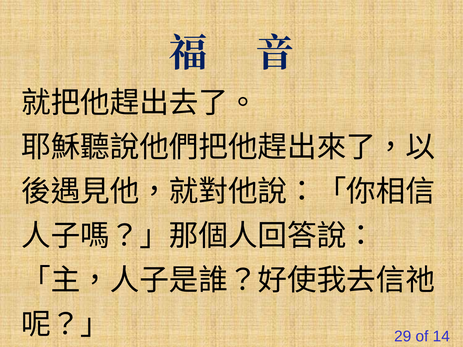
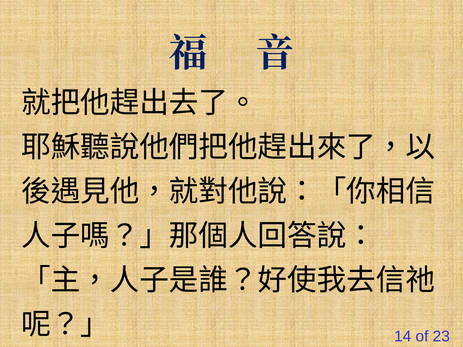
29: 29 -> 14
14: 14 -> 23
